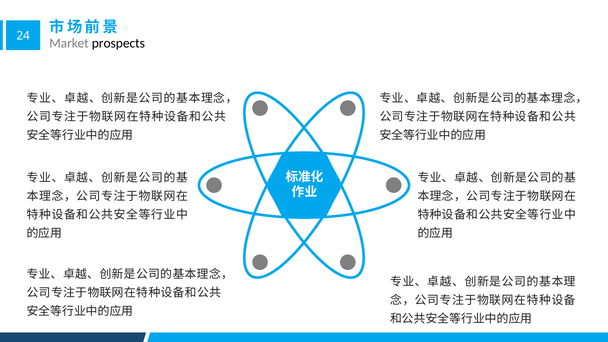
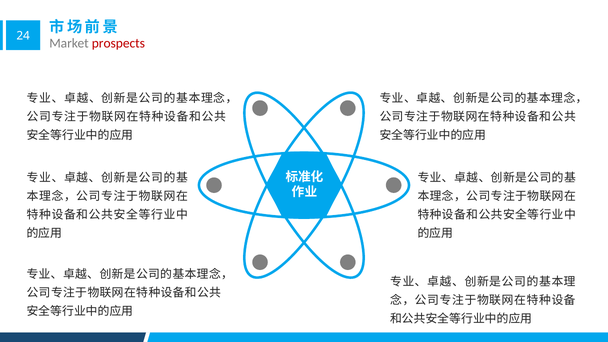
prospects colour: black -> red
